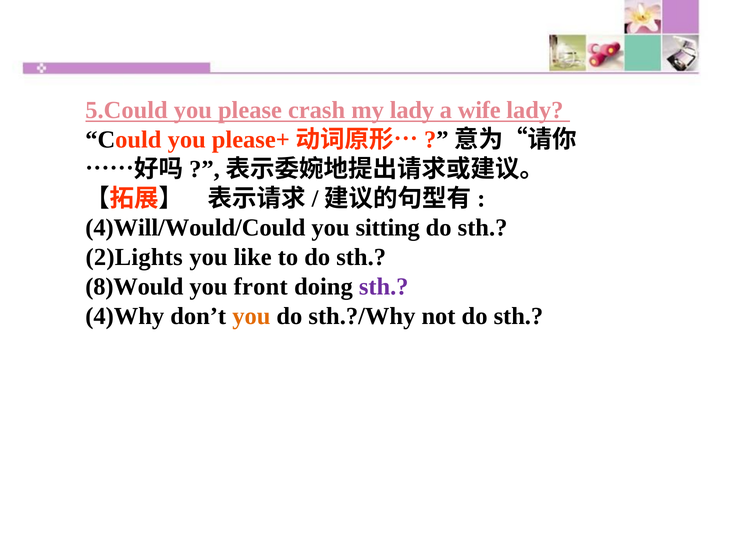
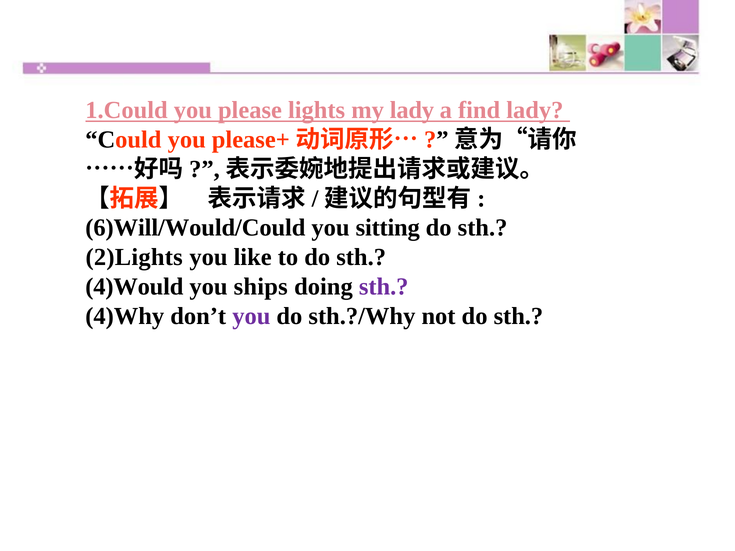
5.Could: 5.Could -> 1.Could
crash: crash -> lights
wife: wife -> find
4)Will/Would/Could: 4)Will/Would/Could -> 6)Will/Would/Could
8)Would: 8)Would -> 4)Would
front: front -> ships
you at (251, 316) colour: orange -> purple
